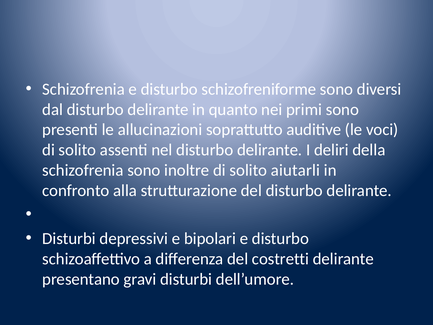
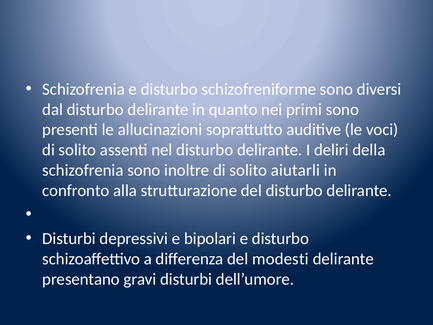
costretti: costretti -> modesti
